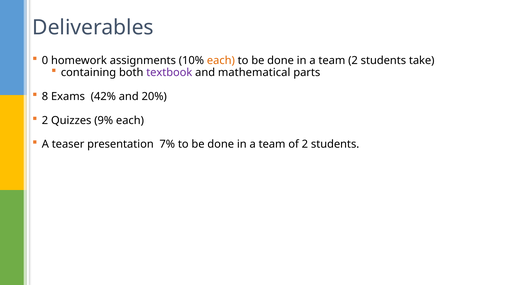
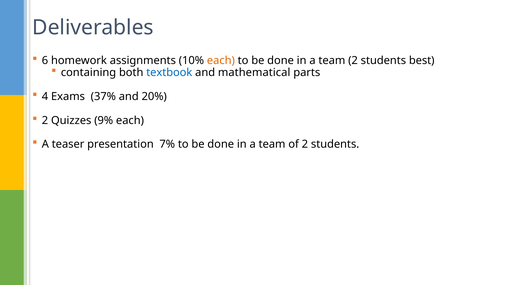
0: 0 -> 6
take: take -> best
textbook colour: purple -> blue
8: 8 -> 4
42%: 42% -> 37%
